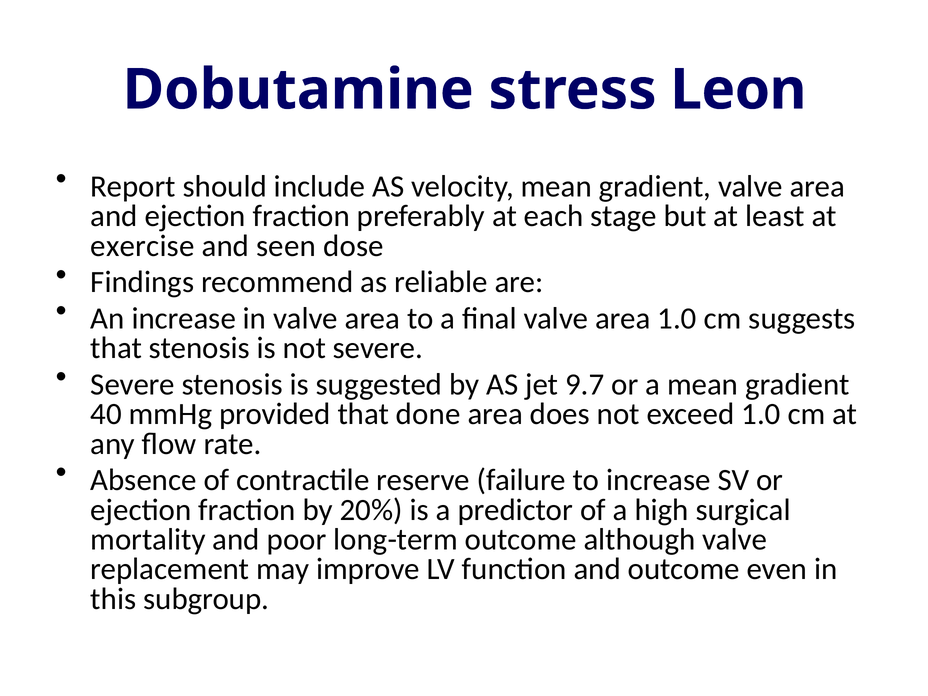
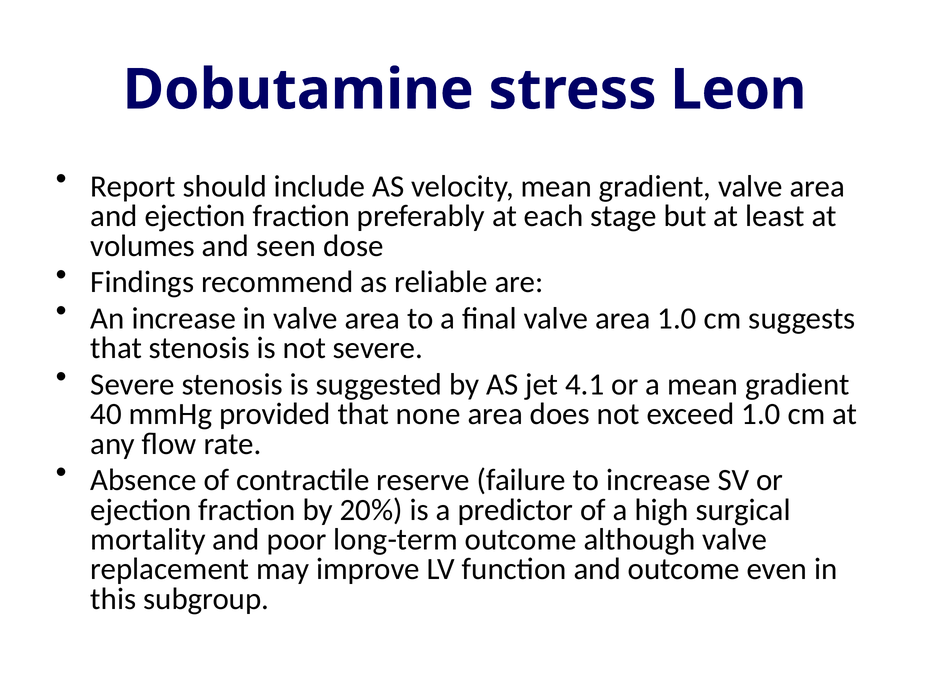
exercise: exercise -> volumes
9.7: 9.7 -> 4.1
done: done -> none
